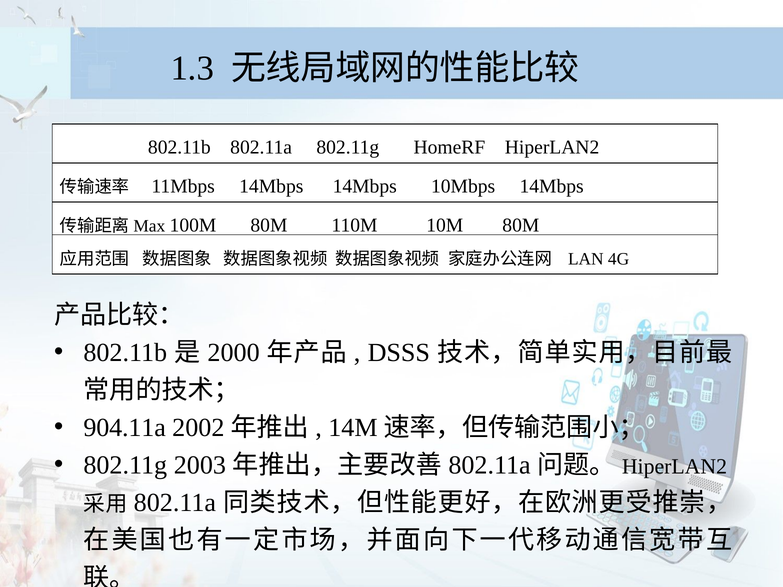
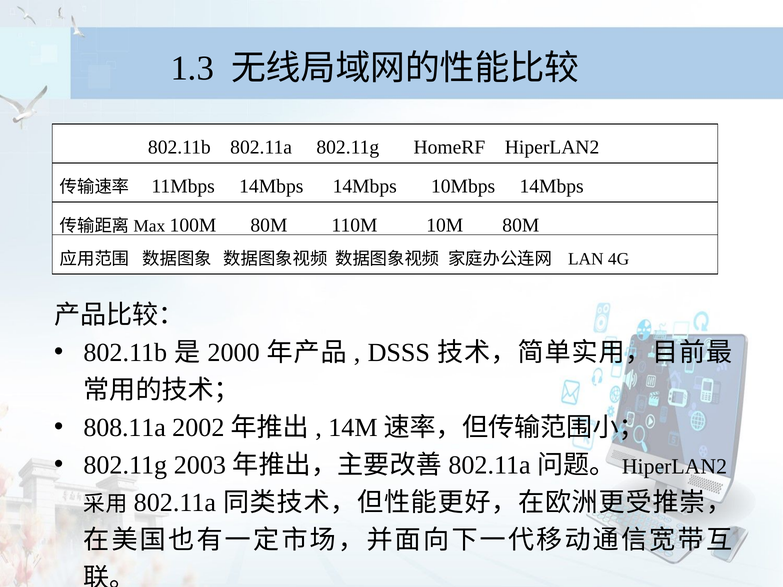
904.11a: 904.11a -> 808.11a
